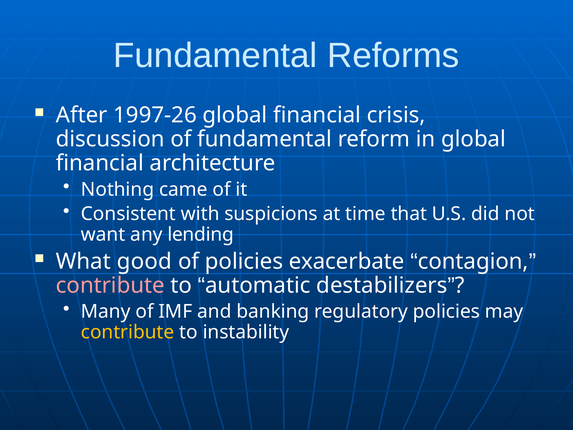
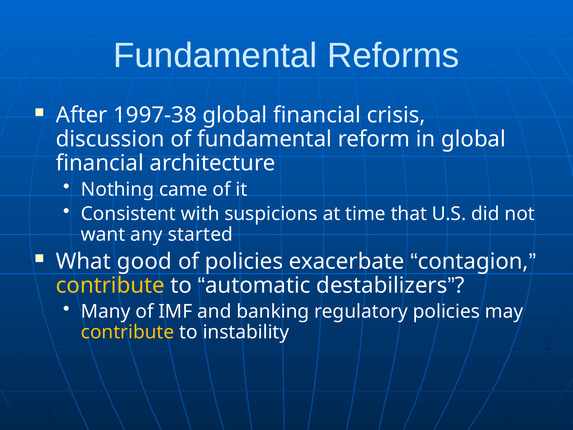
1997-26: 1997-26 -> 1997-38
lending: lending -> started
contribute at (110, 285) colour: pink -> yellow
